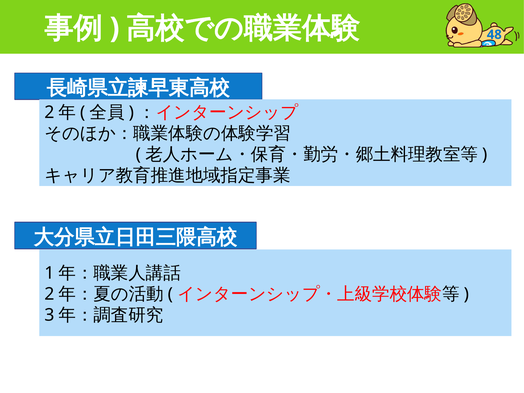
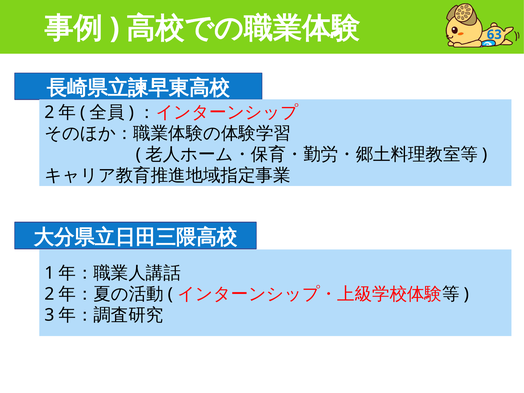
48: 48 -> 63
